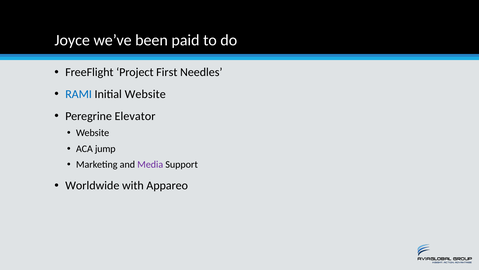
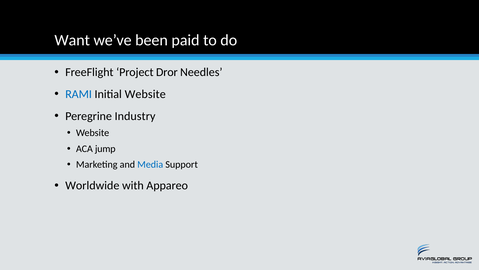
Joyce: Joyce -> Want
First: First -> Dror
Elevator: Elevator -> Industry
Media colour: purple -> blue
